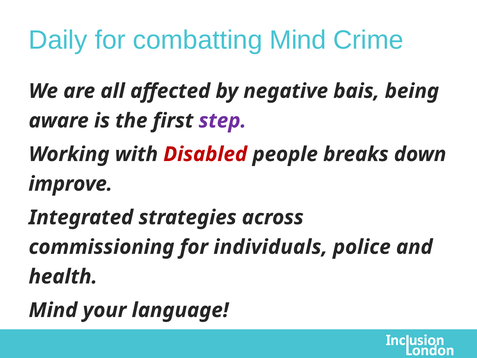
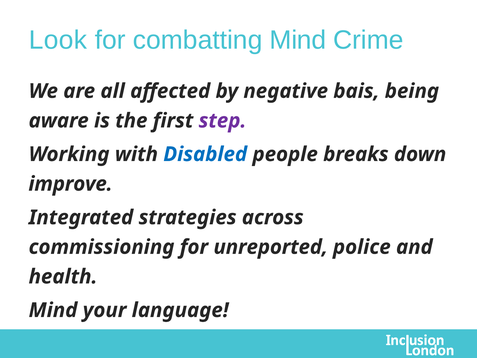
Daily: Daily -> Look
Disabled colour: red -> blue
individuals: individuals -> unreported
